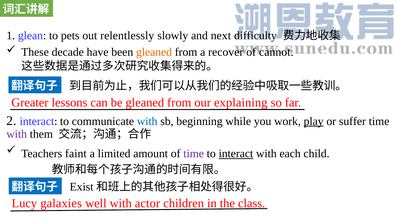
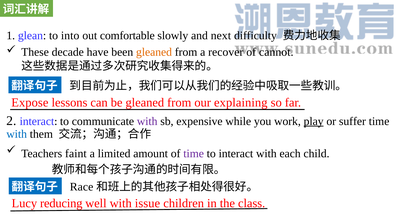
pets: pets -> into
relentlessly: relentlessly -> comfortable
Greater: Greater -> Expose
with at (147, 121) colour: blue -> purple
beginning: beginning -> expensive
with at (17, 134) colour: purple -> blue
interact at (236, 154) underline: present -> none
Exist: Exist -> Race
galaxies: galaxies -> reducing
actor: actor -> issue
